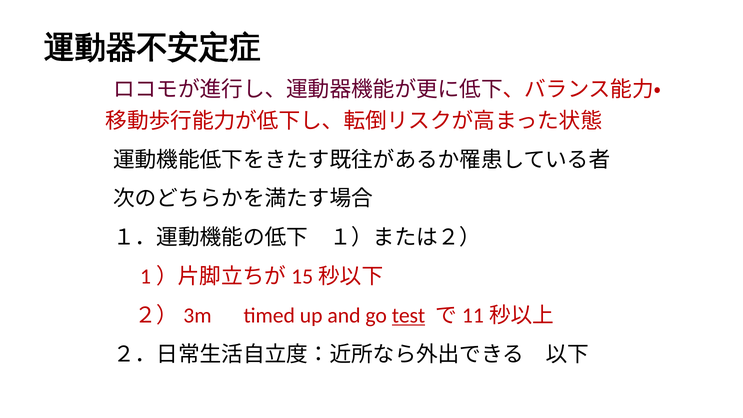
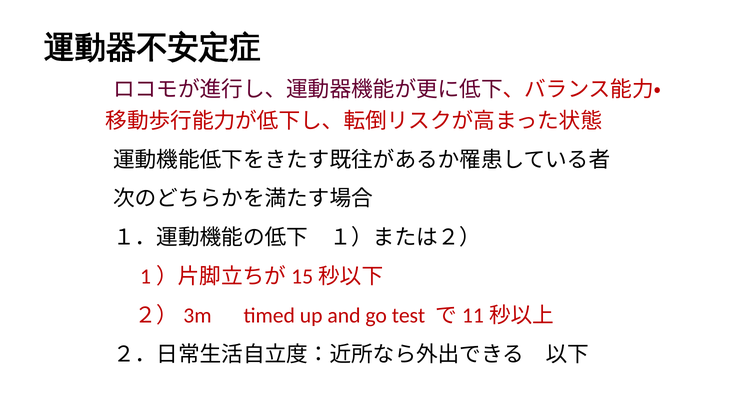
test underline: present -> none
